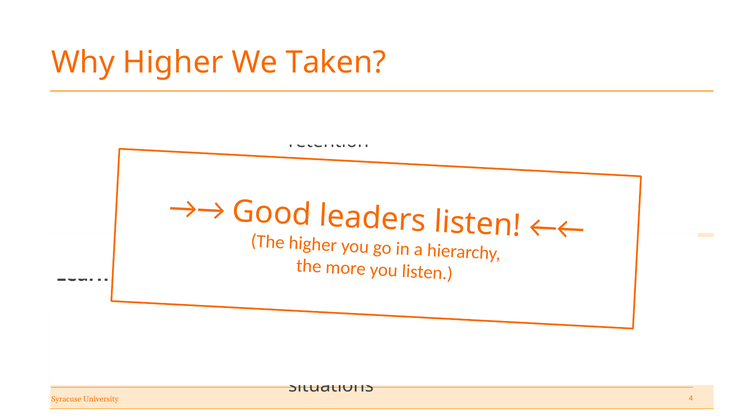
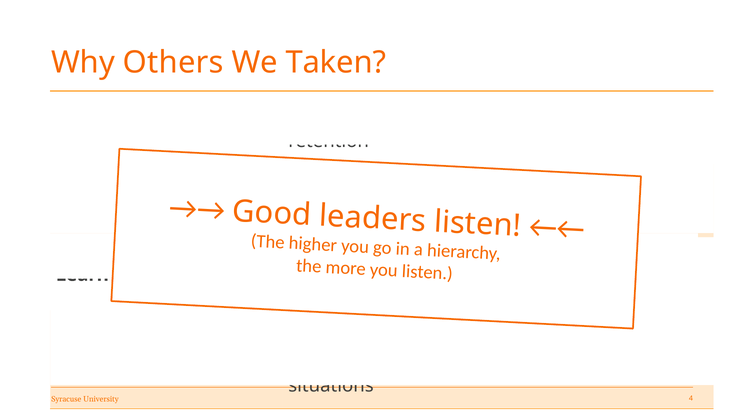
Why Higher: Higher -> Others
